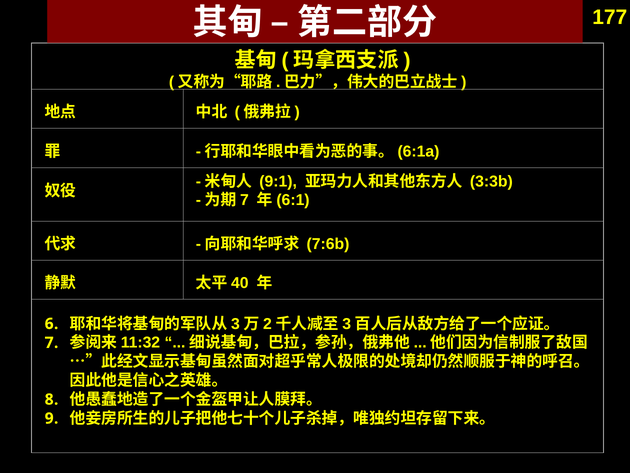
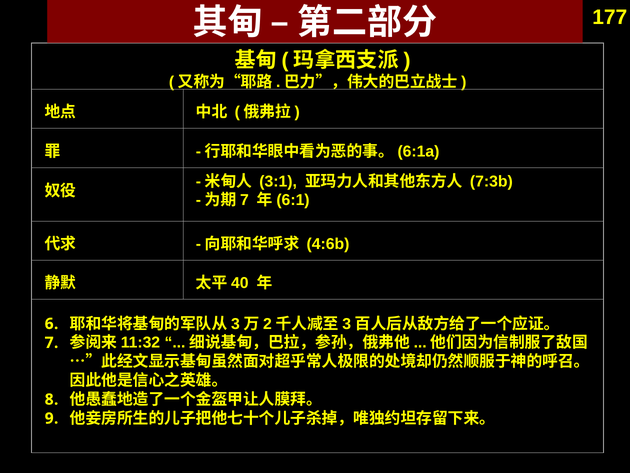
9:1: 9:1 -> 3:1
3:3b: 3:3b -> 7:3b
7:6b: 7:6b -> 4:6b
